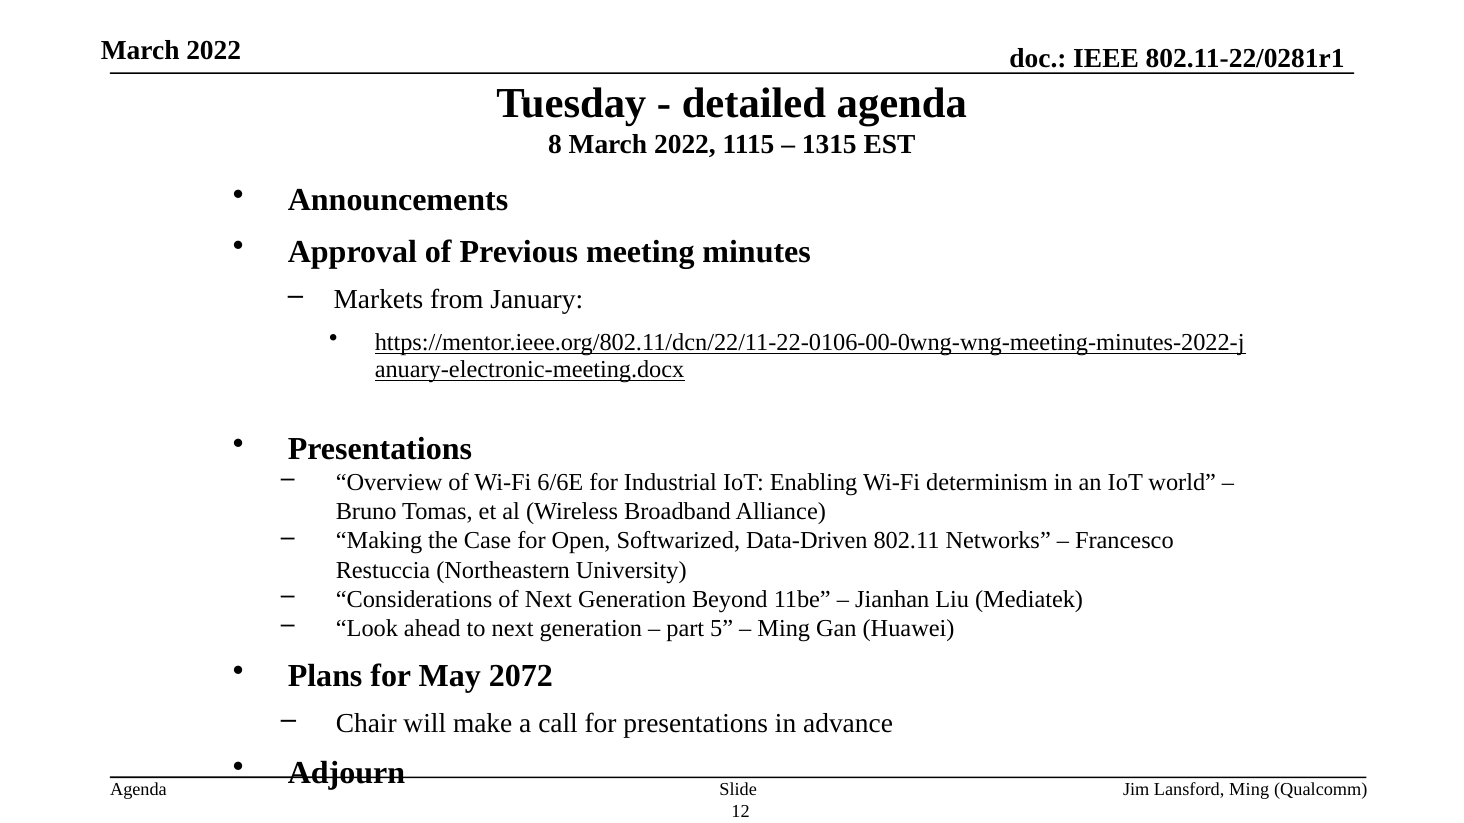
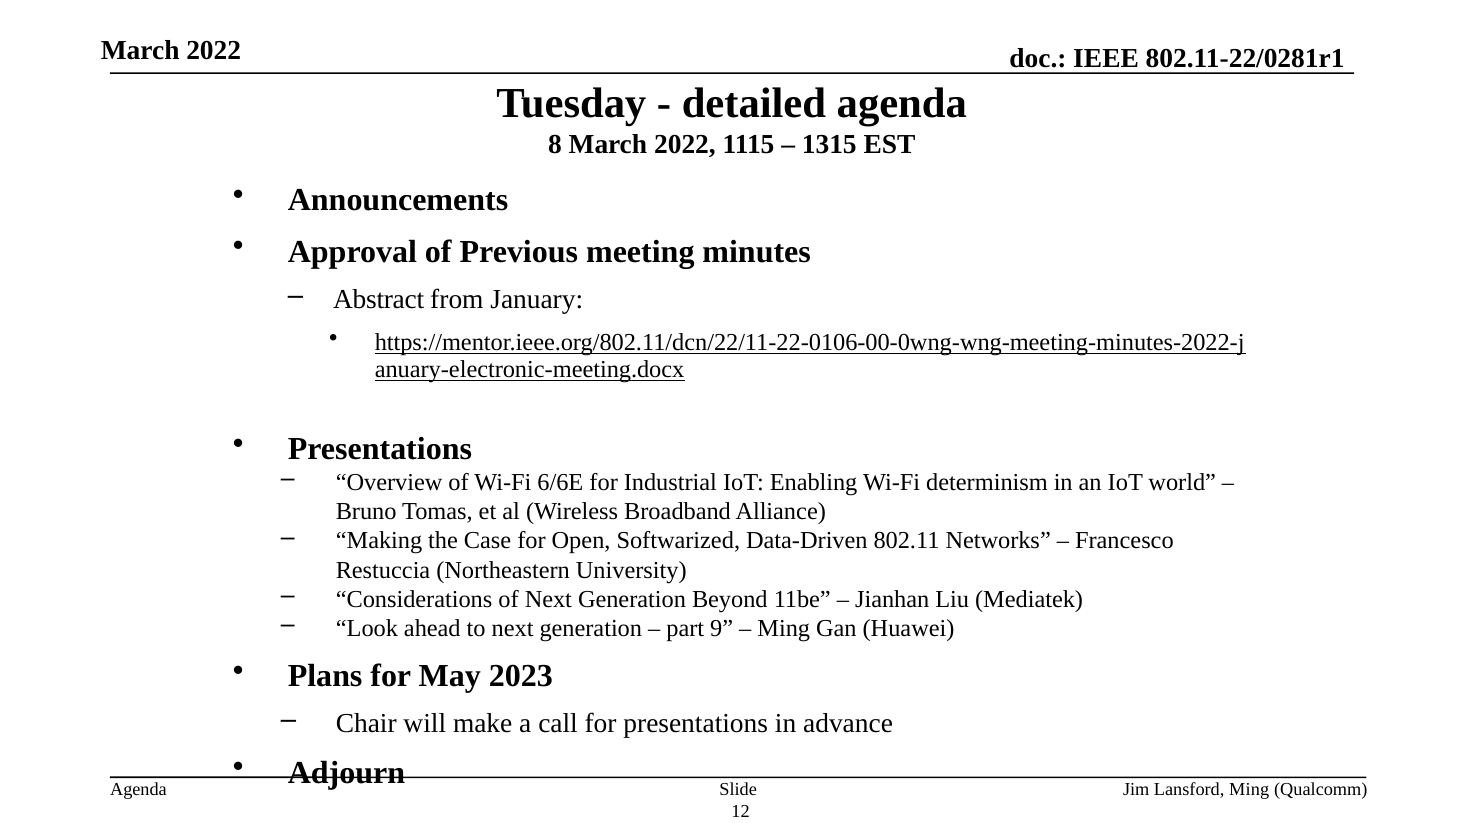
Markets: Markets -> Abstract
5: 5 -> 9
2072: 2072 -> 2023
